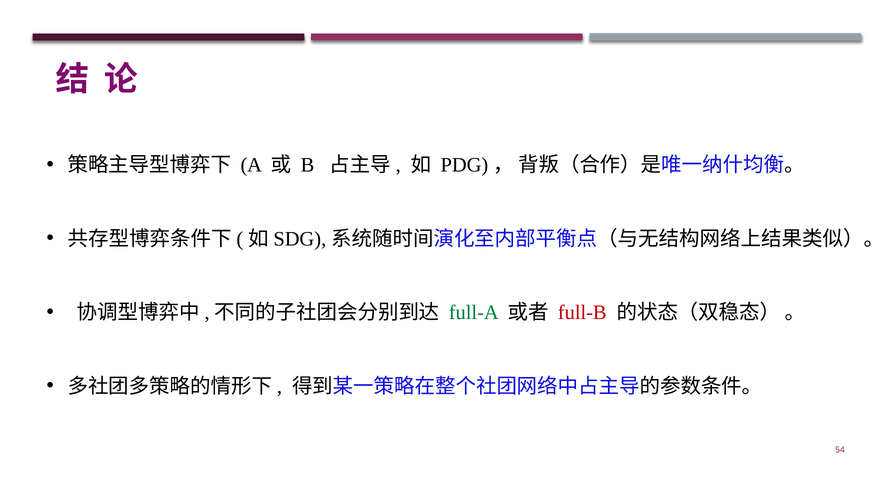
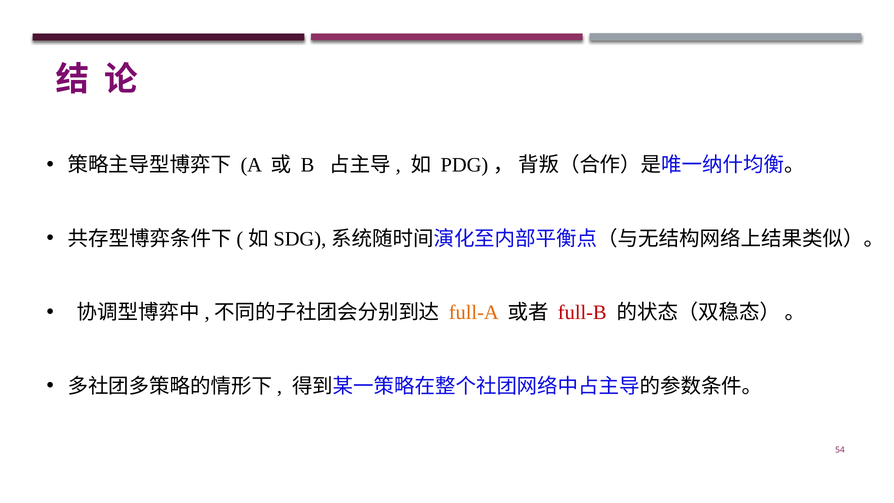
full-A colour: green -> orange
